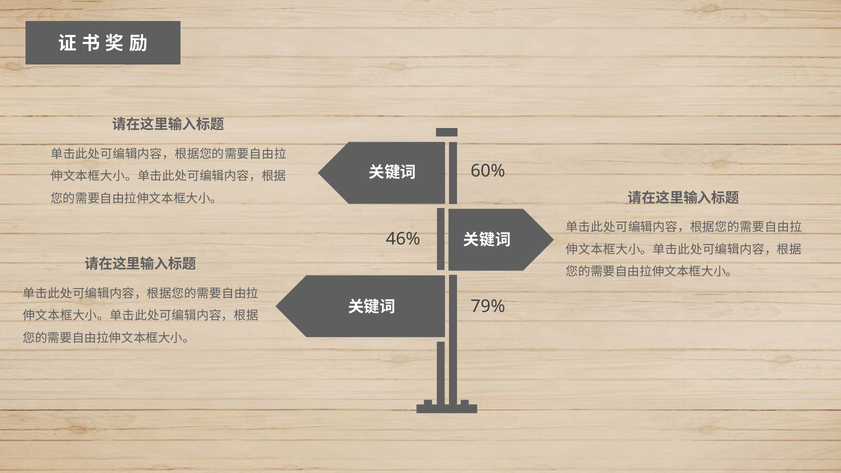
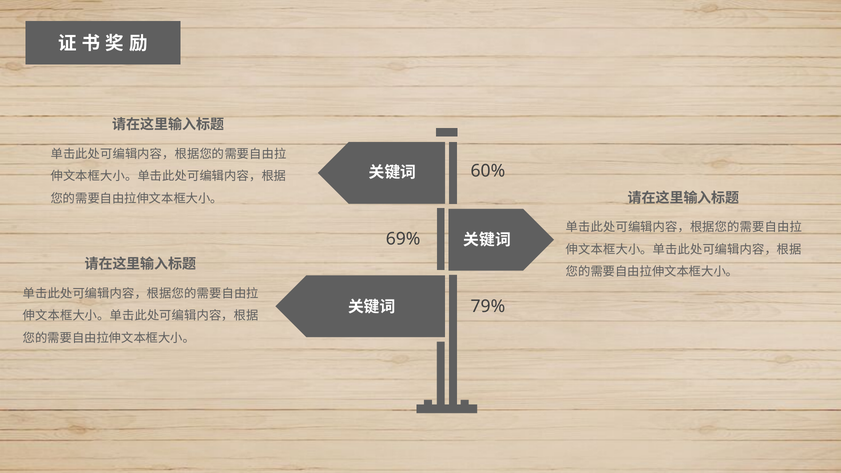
46%: 46% -> 69%
